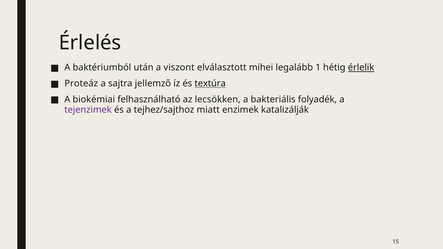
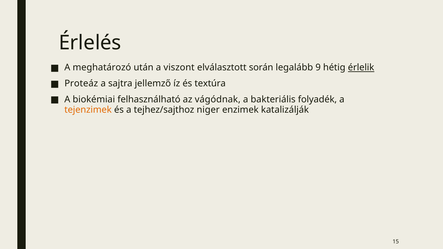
baktériumból: baktériumból -> meghatározó
mihei: mihei -> során
1: 1 -> 9
textúra underline: present -> none
lecsökken: lecsökken -> vágódnak
tejenzimek colour: purple -> orange
miatt: miatt -> niger
